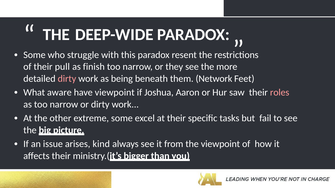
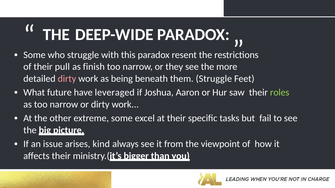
them Network: Network -> Struggle
aware: aware -> future
have viewpoint: viewpoint -> leveraged
roles colour: pink -> light green
